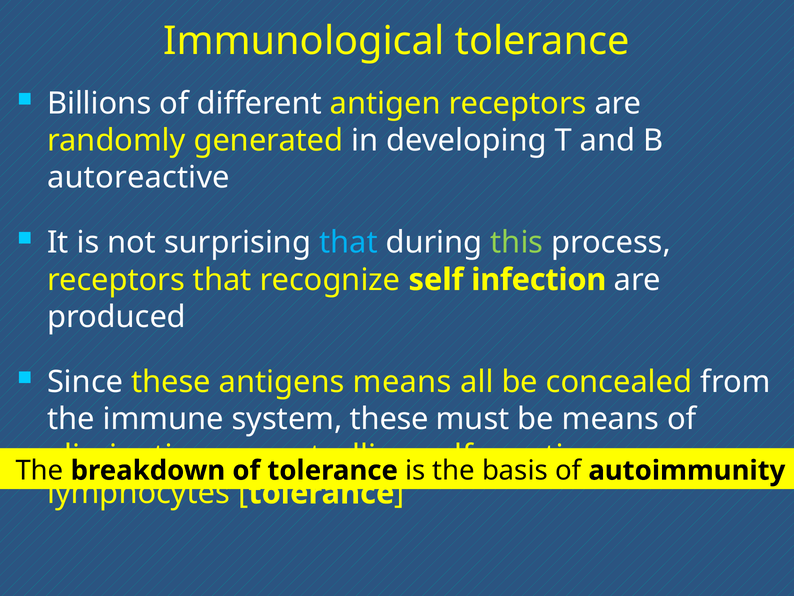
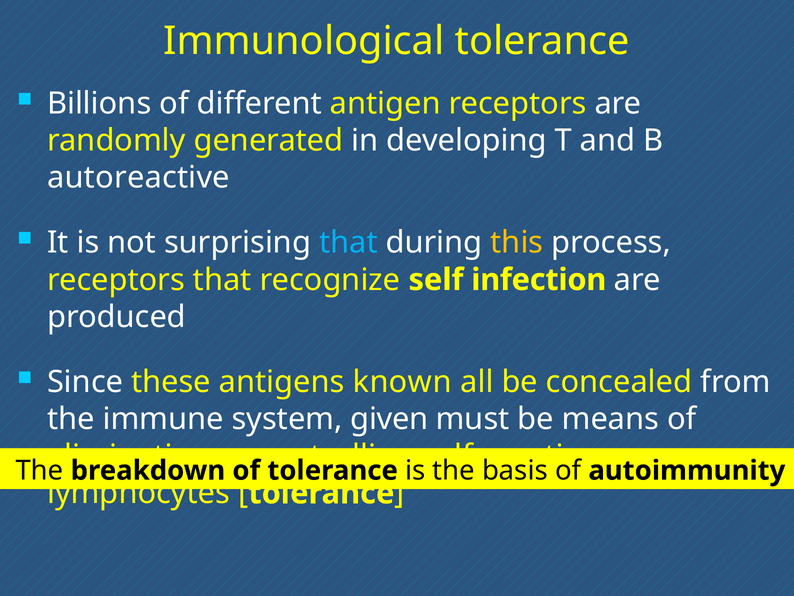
this colour: light green -> yellow
antigens means: means -> known
system these: these -> given
